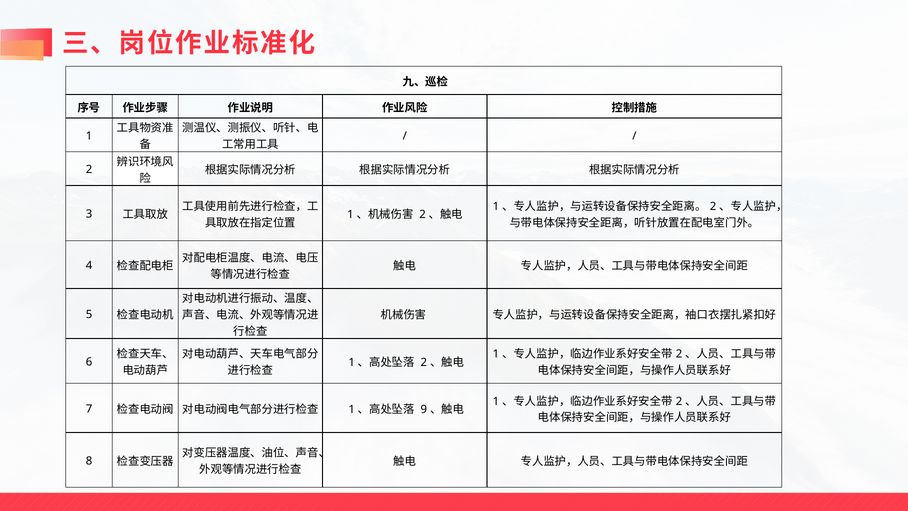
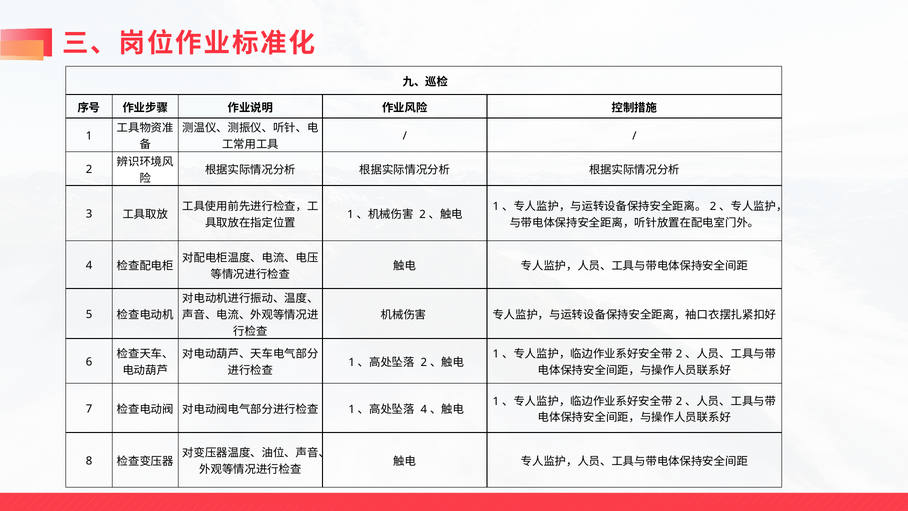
9 at (424, 409): 9 -> 4
